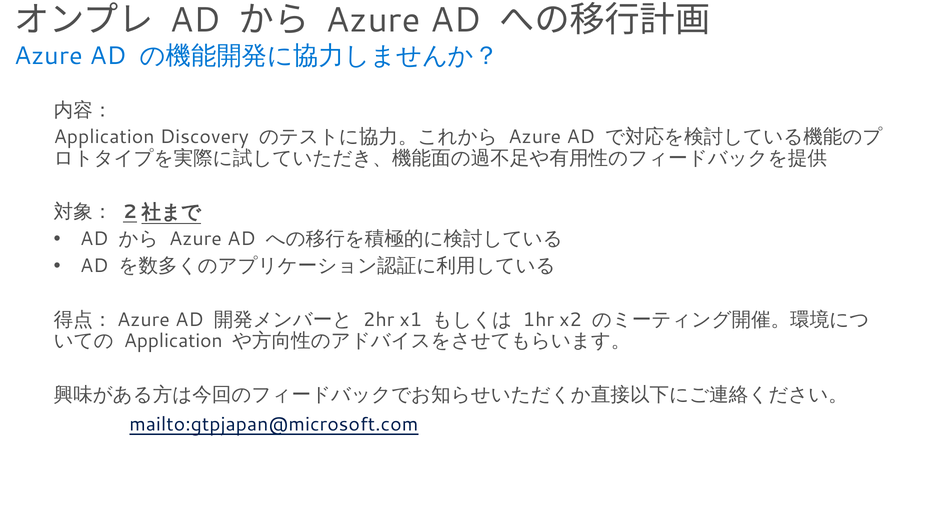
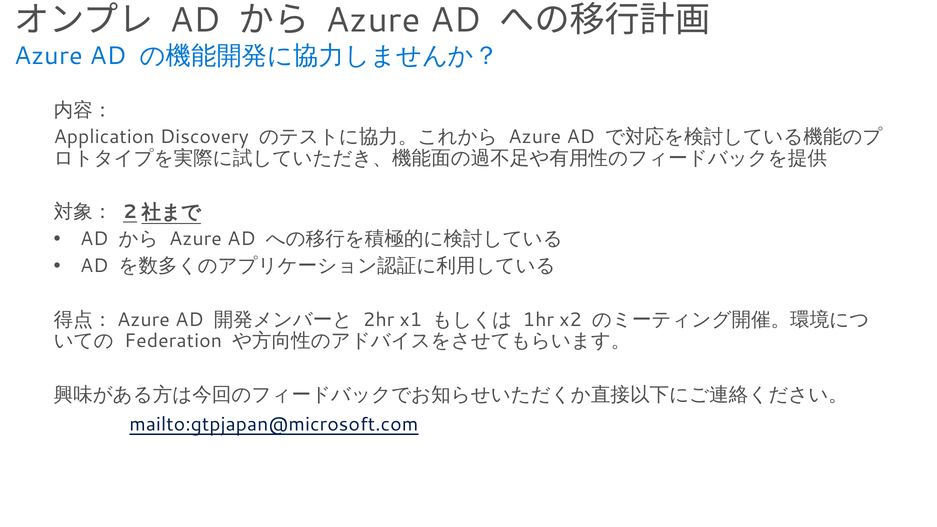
Application at (173, 341): Application -> Federation
